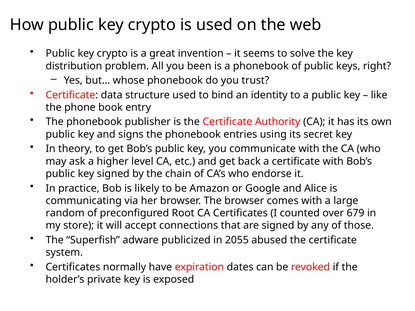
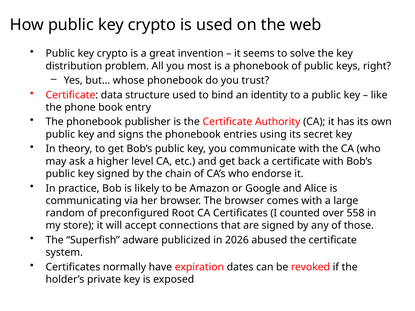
been: been -> most
679: 679 -> 558
2055: 2055 -> 2026
